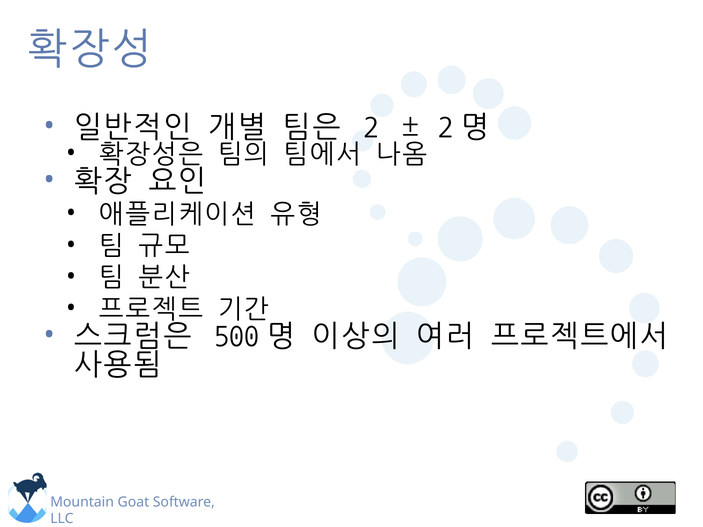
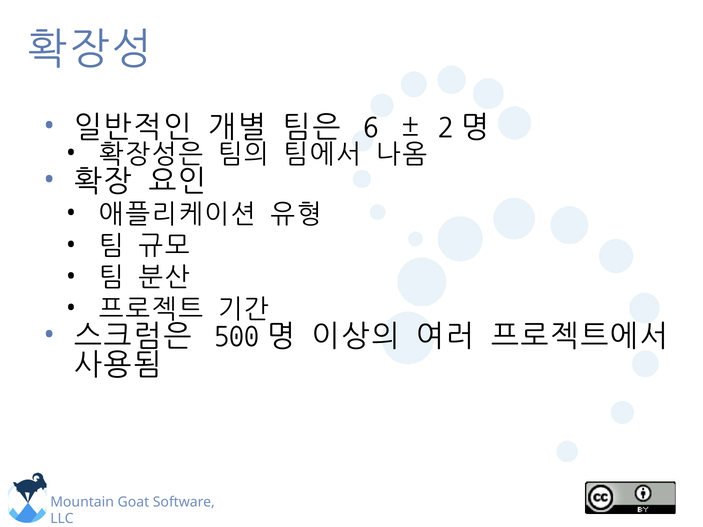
2: 2 -> 6
